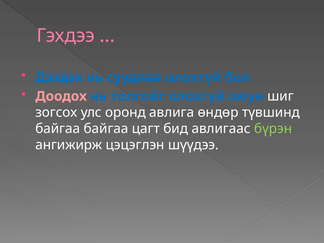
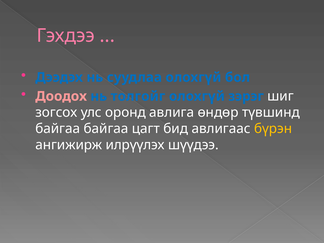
оюун: оюун -> зэрэг
бүрэн colour: light green -> yellow
цэцэглэн: цэцэглэн -> илрүүлэх
